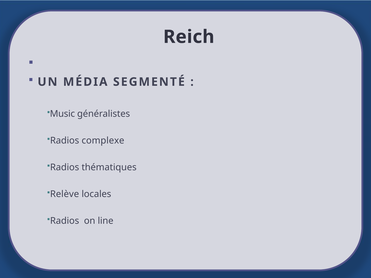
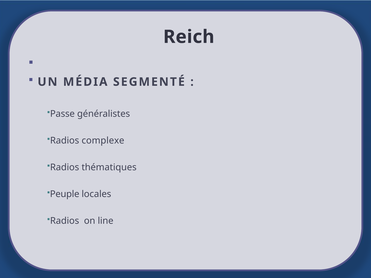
Music: Music -> Passe
Relève: Relève -> Peuple
